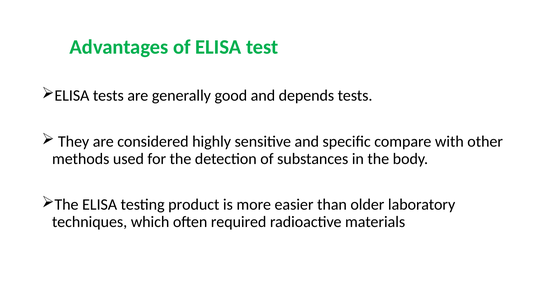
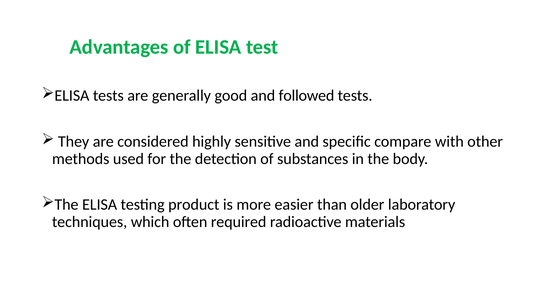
depends: depends -> followed
